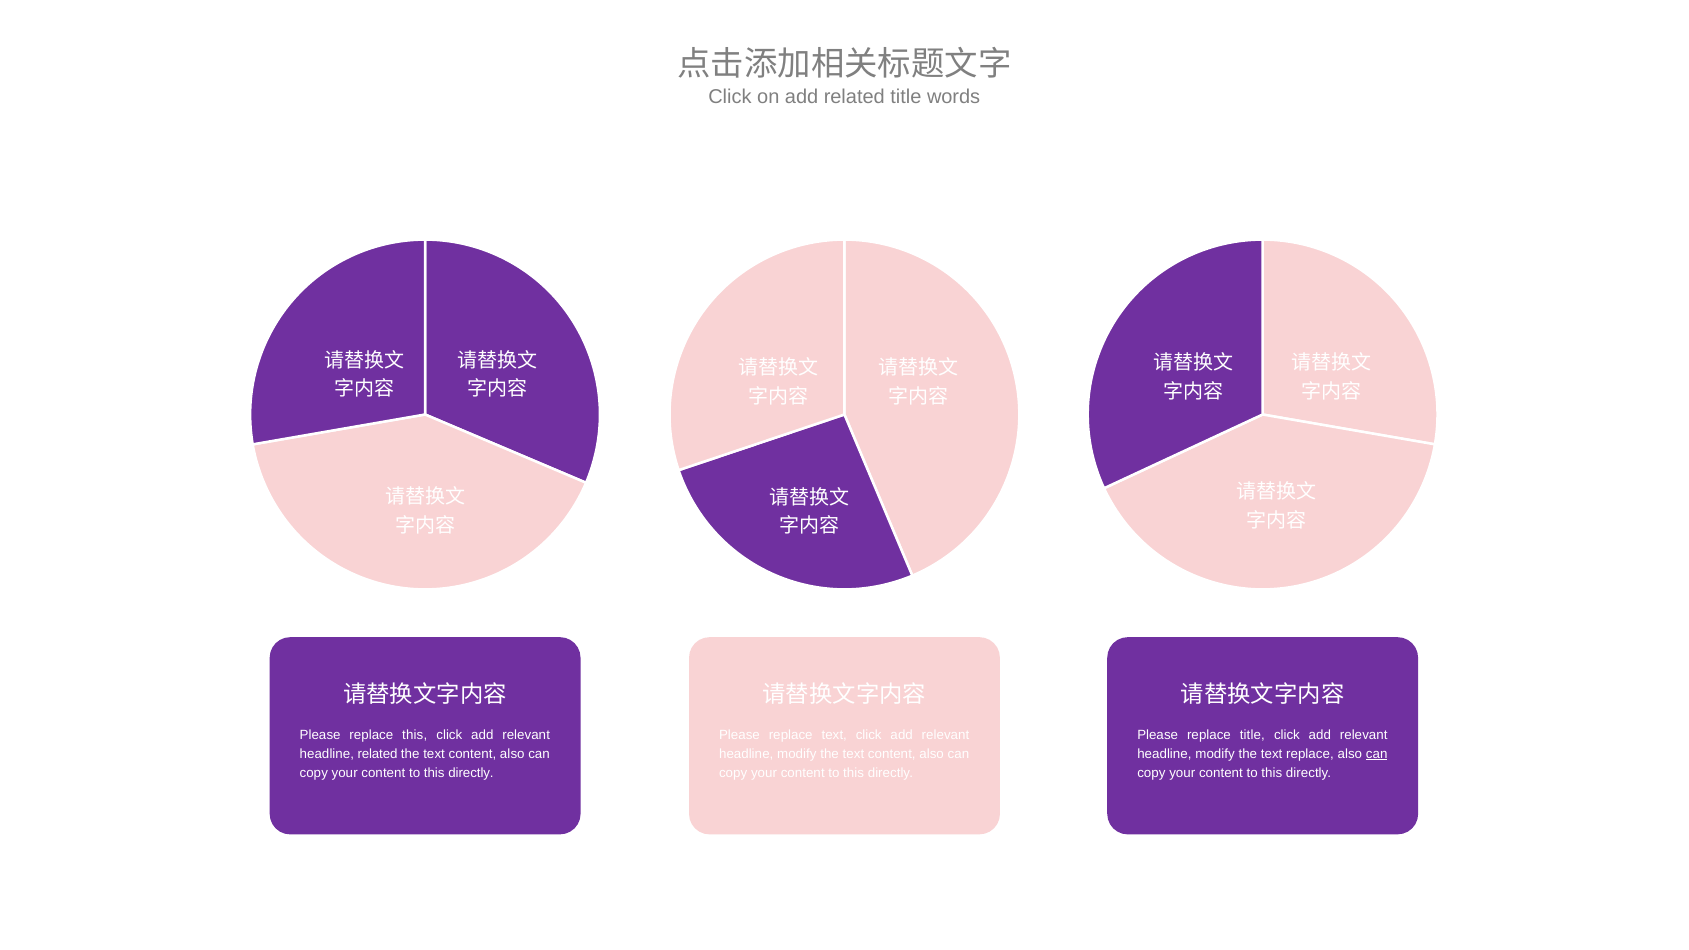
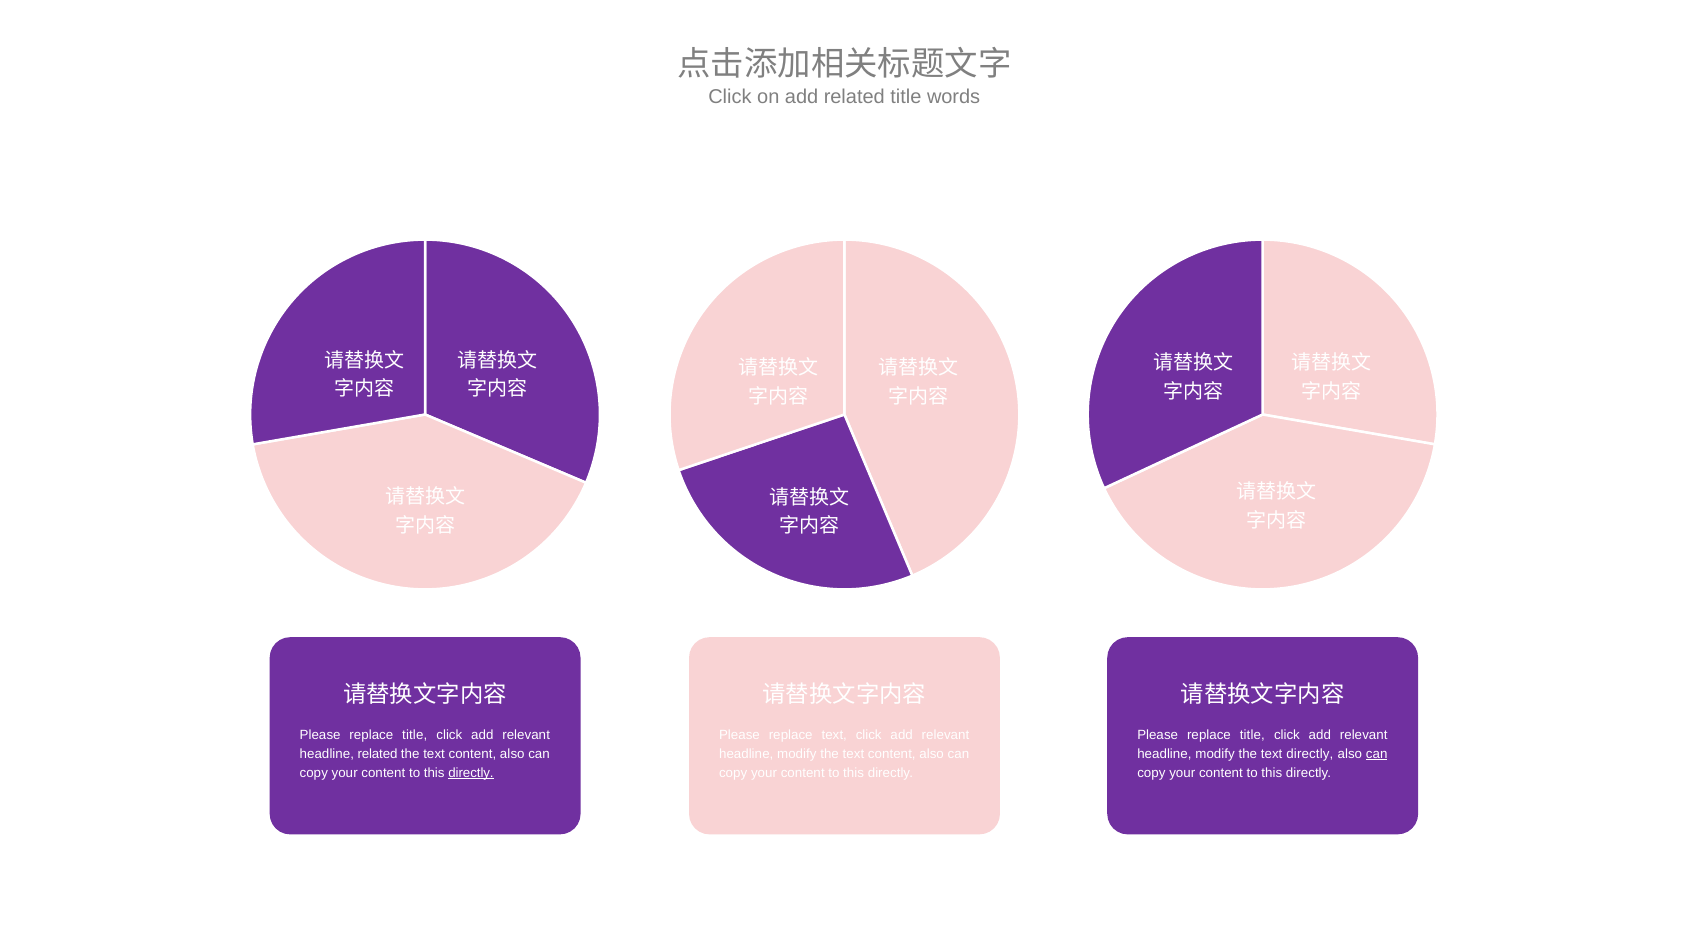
this at (415, 735): this -> title
text replace: replace -> directly
directly at (471, 773) underline: none -> present
